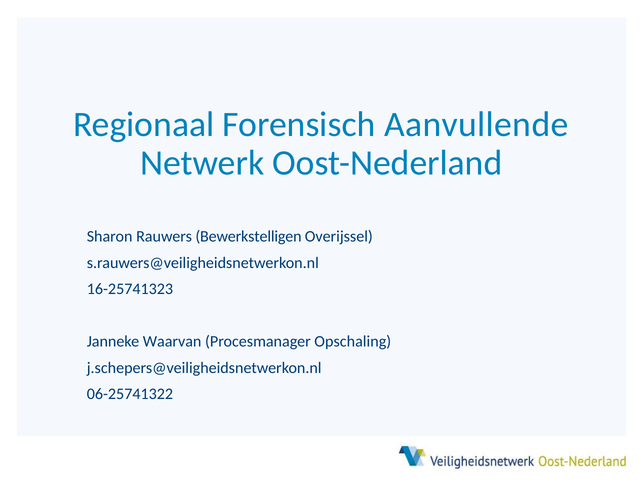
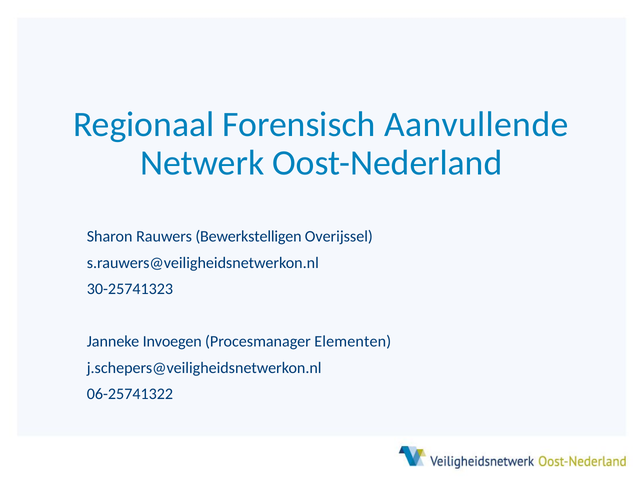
16-25741323: 16-25741323 -> 30-25741323
Waarvan: Waarvan -> Invoegen
Opschaling: Opschaling -> Elementen
